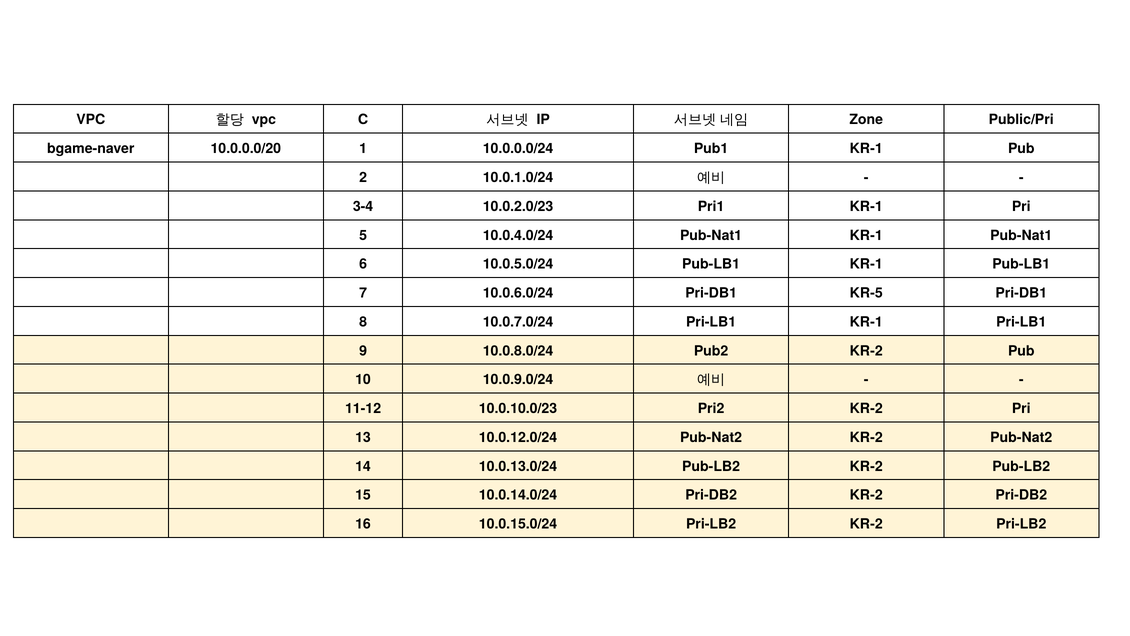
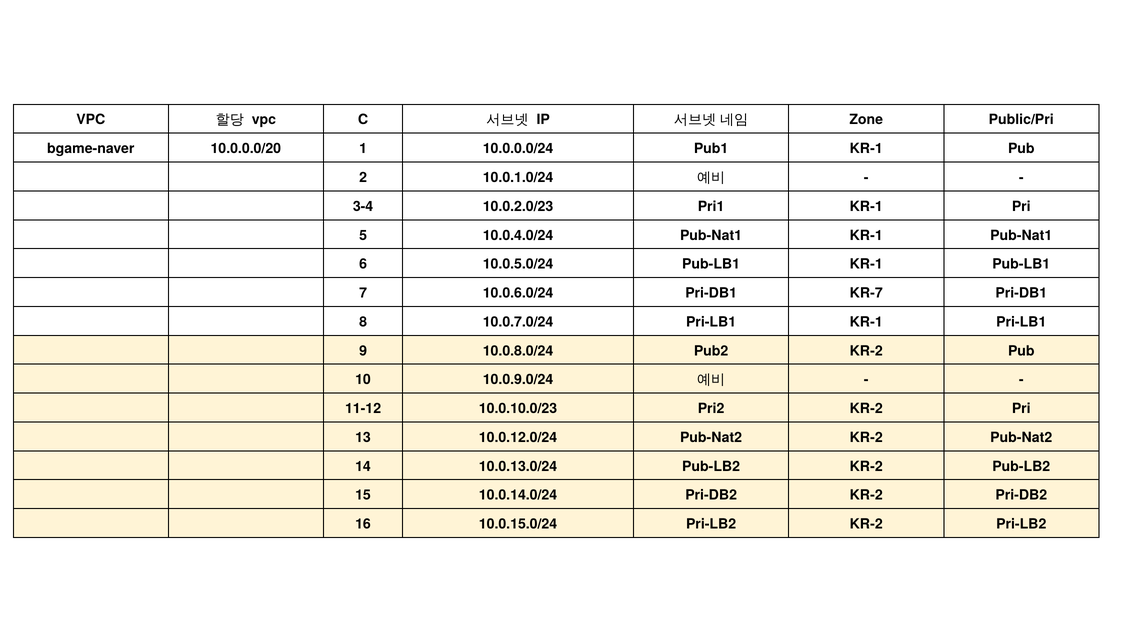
KR-5: KR-5 -> KR-7
